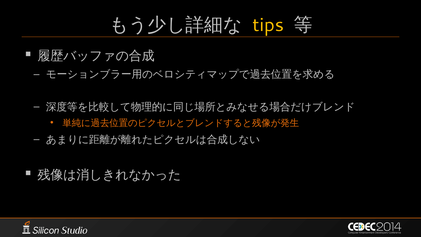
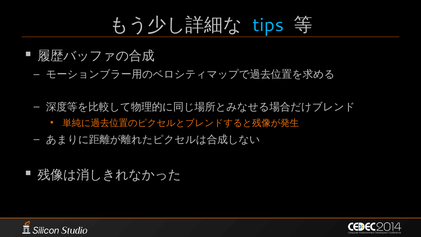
tips colour: yellow -> light blue
